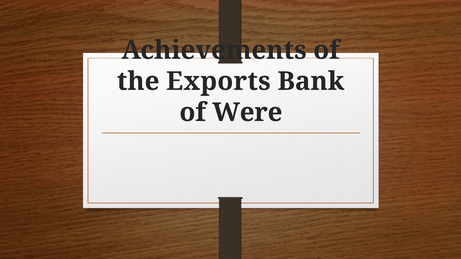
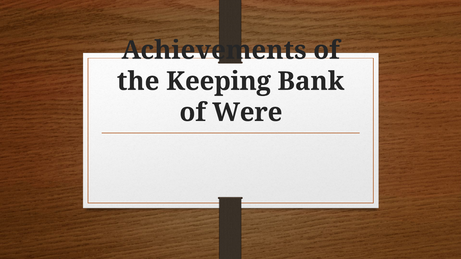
Exports: Exports -> Keeping
